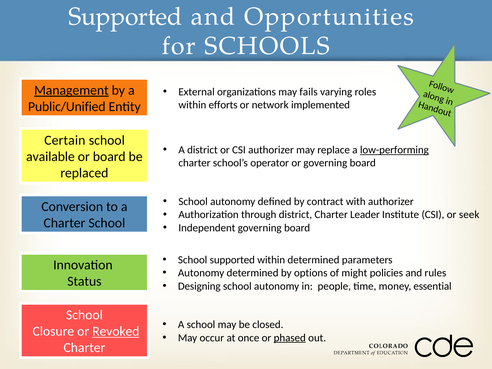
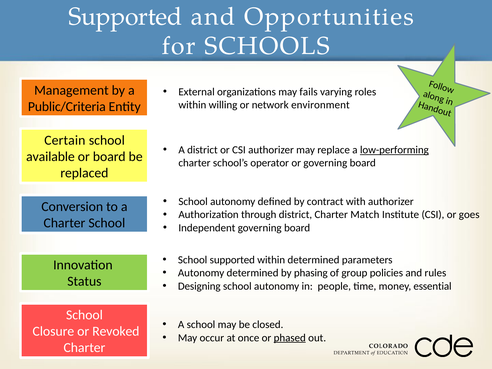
Management underline: present -> none
efforts: efforts -> willing
implemented: implemented -> environment
Public/Unified: Public/Unified -> Public/Criteria
Leader: Leader -> Match
seek: seek -> goes
options: options -> phasing
might: might -> group
Revoked underline: present -> none
